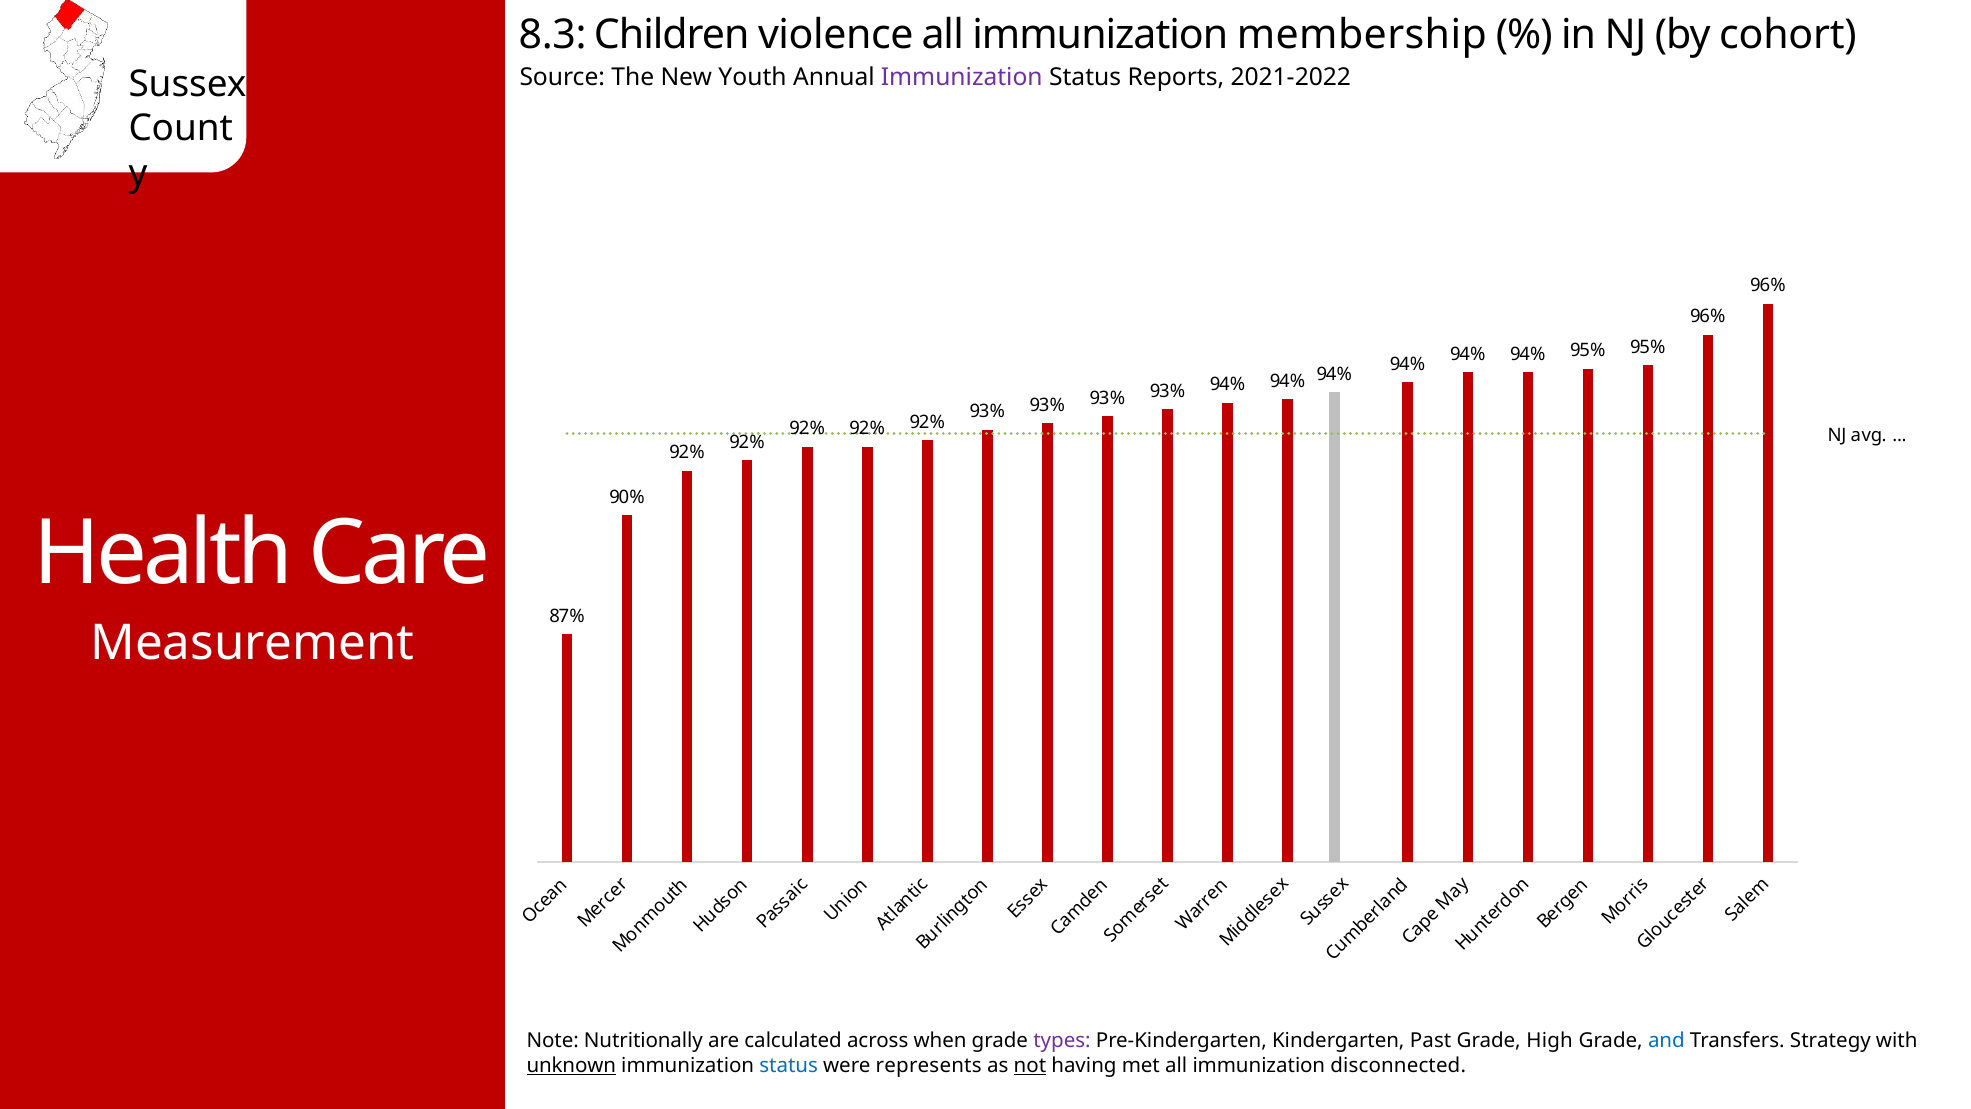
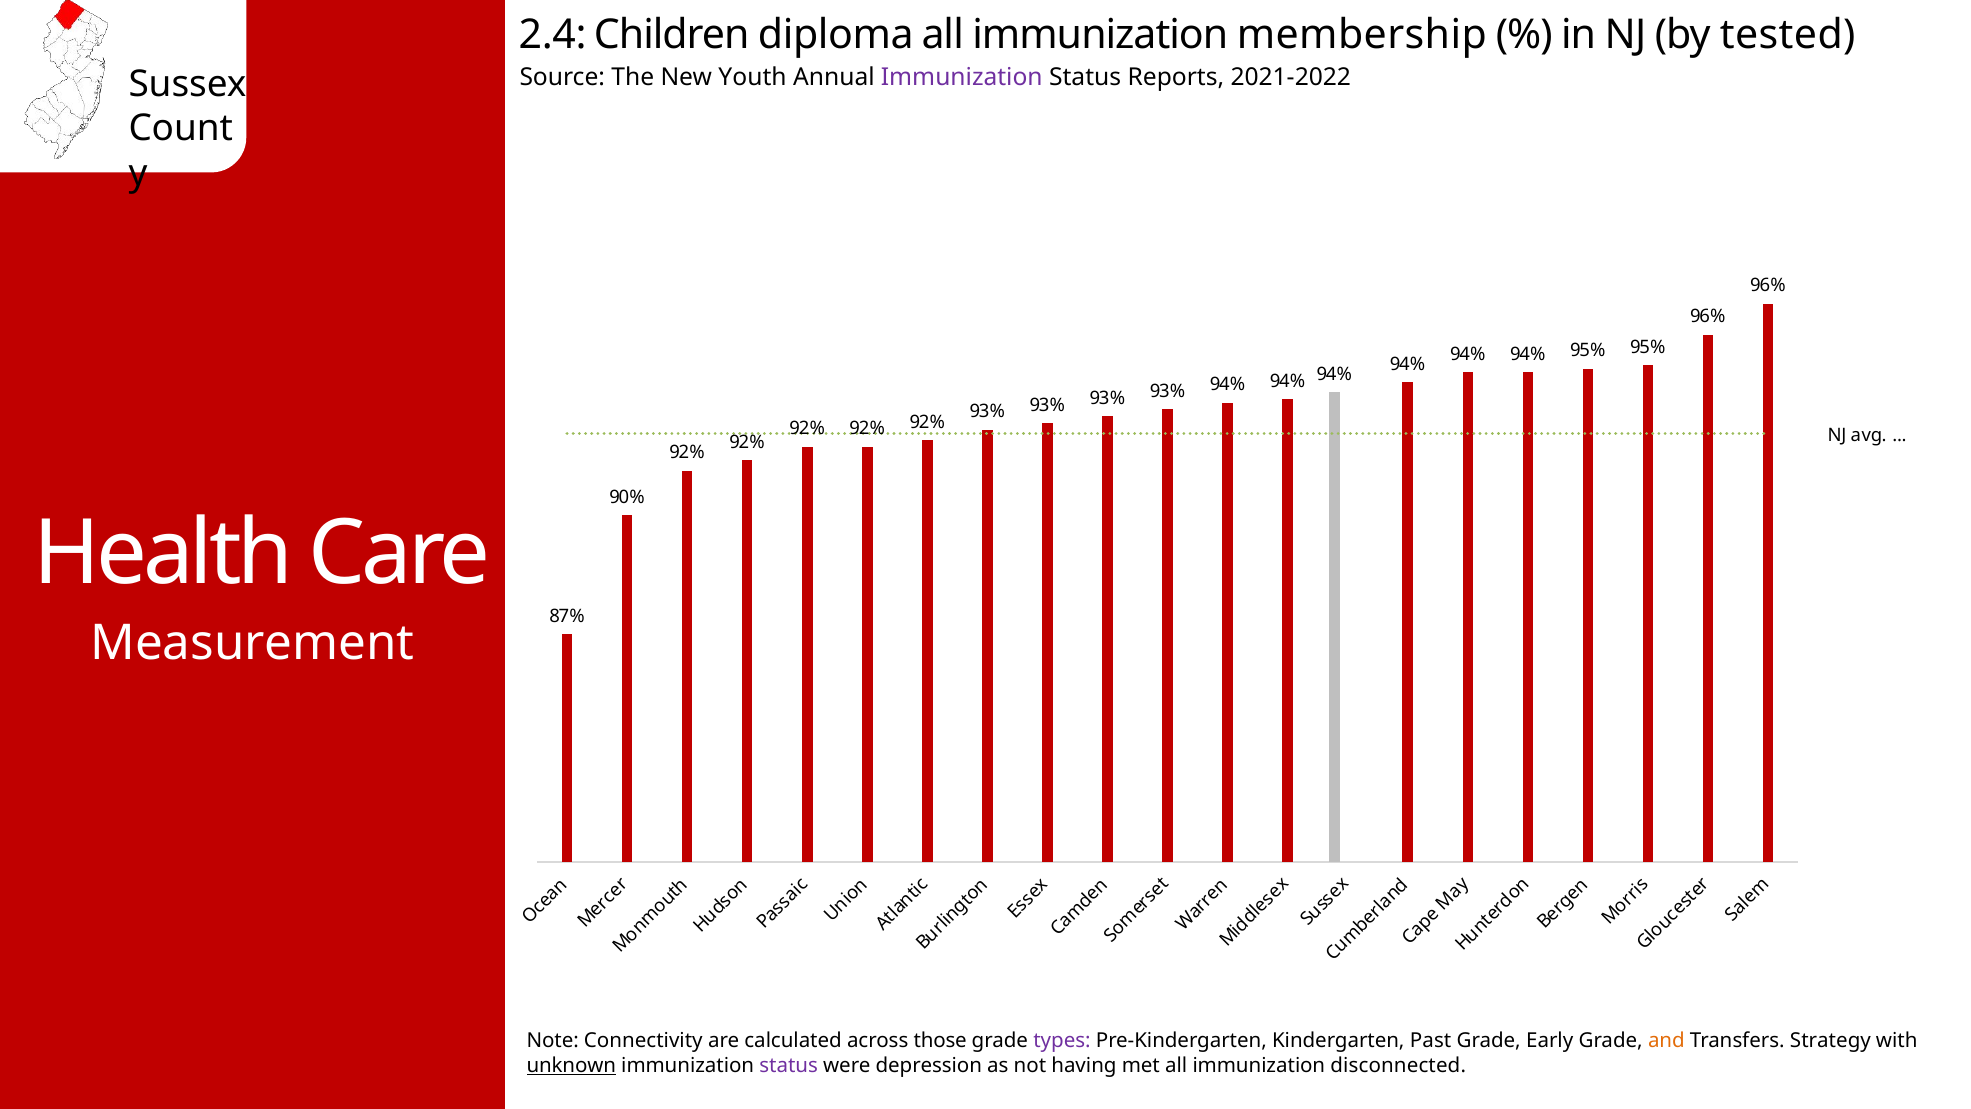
8.3: 8.3 -> 2.4
violence: violence -> diploma
cohort: cohort -> tested
Nutritionally: Nutritionally -> Connectivity
when: when -> those
High: High -> Early
and colour: blue -> orange
status at (789, 1065) colour: blue -> purple
represents: represents -> depression
not underline: present -> none
